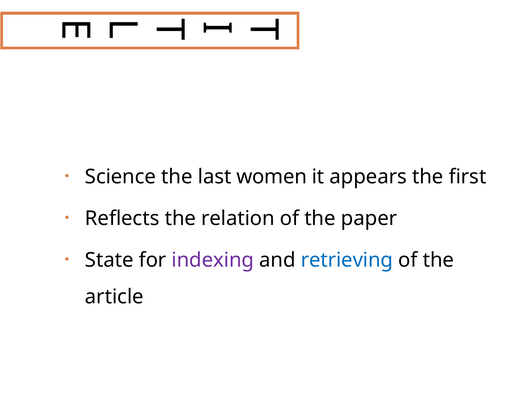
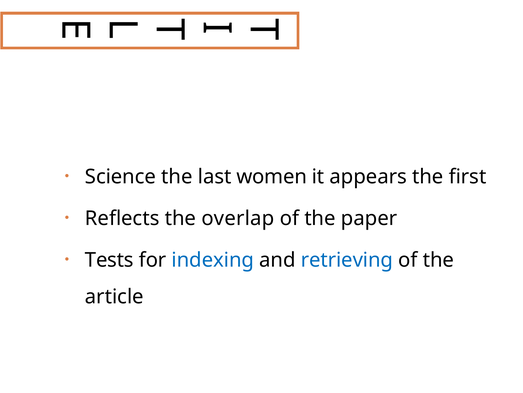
relation: relation -> overlap
State: State -> Tests
indexing colour: purple -> blue
